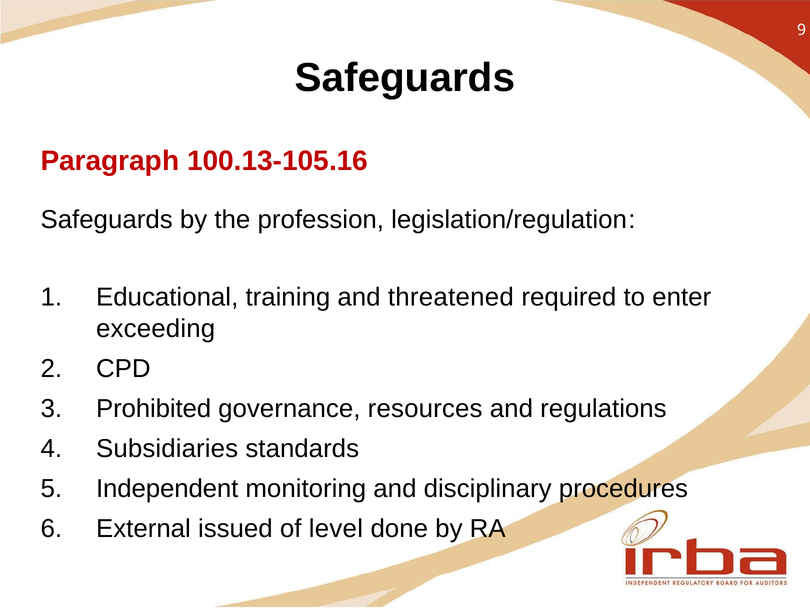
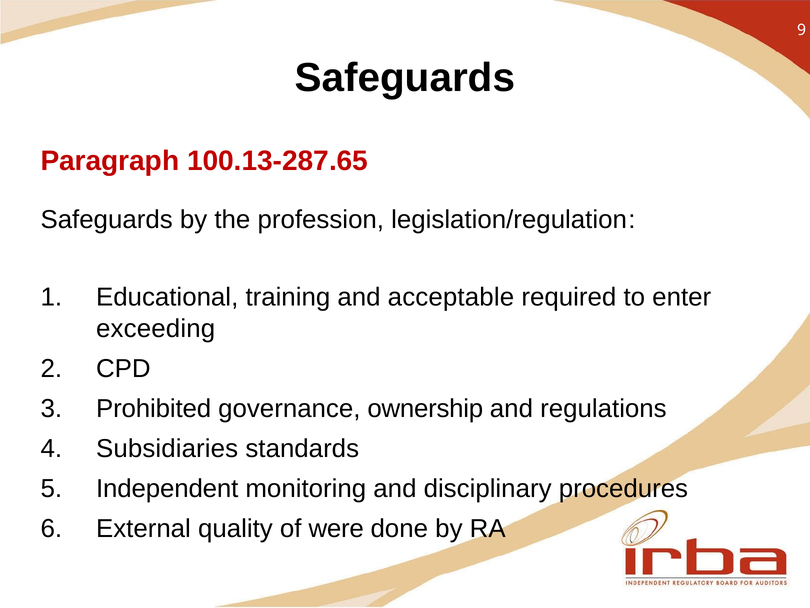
100.13-105.16: 100.13-105.16 -> 100.13-287.65
threatened: threatened -> acceptable
resources: resources -> ownership
issued: issued -> quality
level: level -> were
